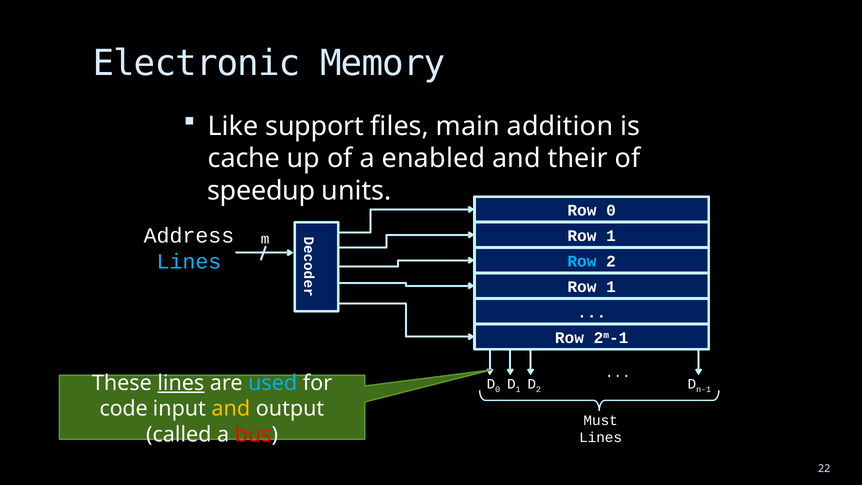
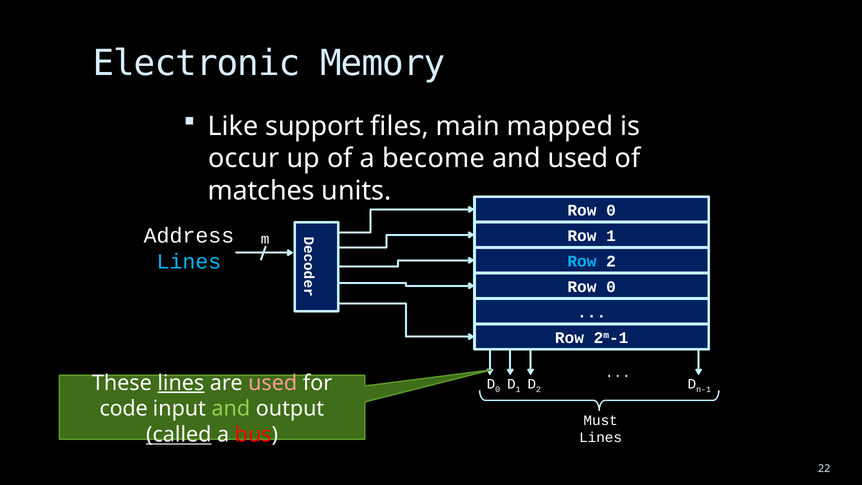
addition: addition -> mapped
cache: cache -> occur
enabled: enabled -> become
and their: their -> used
speedup: speedup -> matches
1 at (611, 287): 1 -> 0
used at (273, 383) colour: light blue -> pink
and at (231, 409) colour: yellow -> light green
called underline: none -> present
